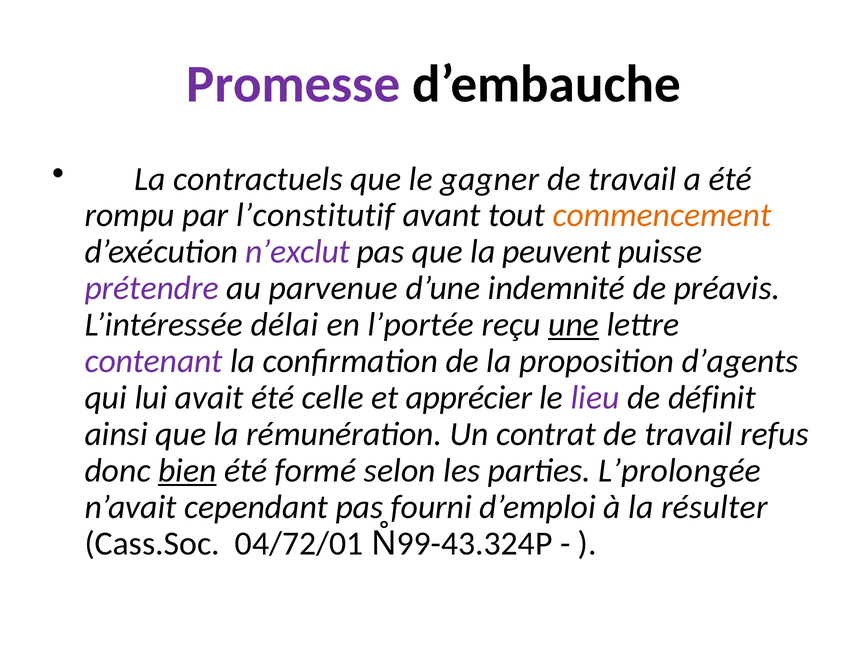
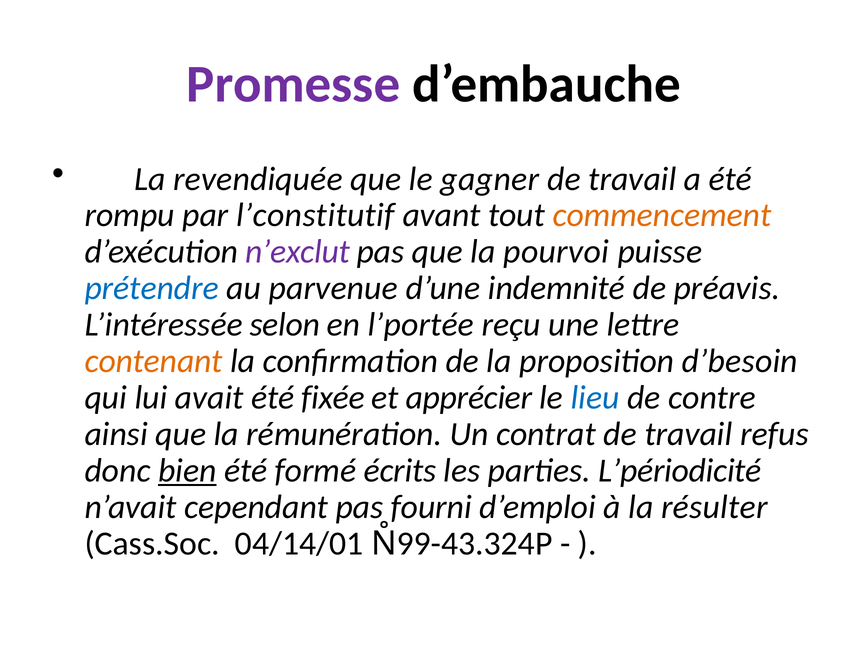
contractuels: contractuels -> revendiquée
peuvent: peuvent -> pourvoi
prétendre colour: purple -> blue
délai: délai -> selon
une underline: present -> none
contenant colour: purple -> orange
d’agents: d’agents -> d’besoin
celle: celle -> fixée
lieu colour: purple -> blue
définit: définit -> contre
selon: selon -> écrits
L’prolongée: L’prolongée -> L’périodicité
04/72/01: 04/72/01 -> 04/14/01
